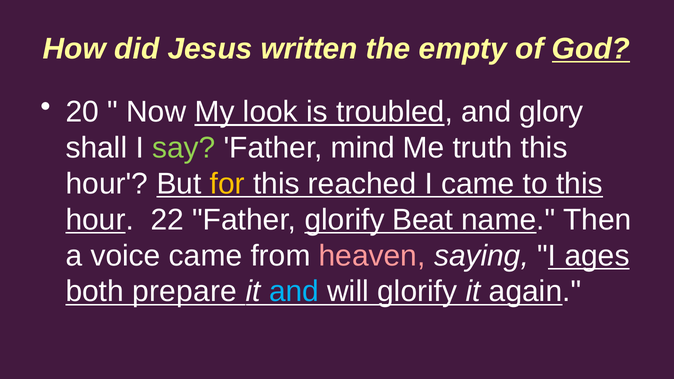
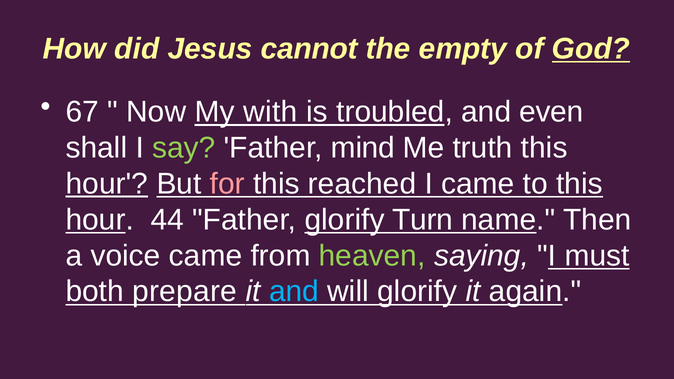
written: written -> cannot
20: 20 -> 67
look: look -> with
glory: glory -> even
hour at (107, 184) underline: none -> present
for colour: yellow -> pink
22: 22 -> 44
Beat: Beat -> Turn
heaven colour: pink -> light green
ages: ages -> must
